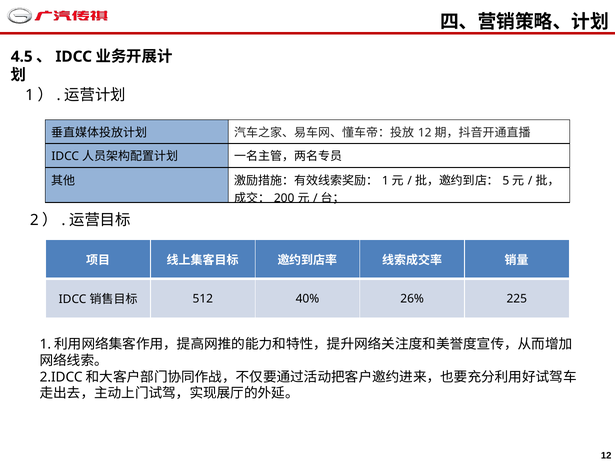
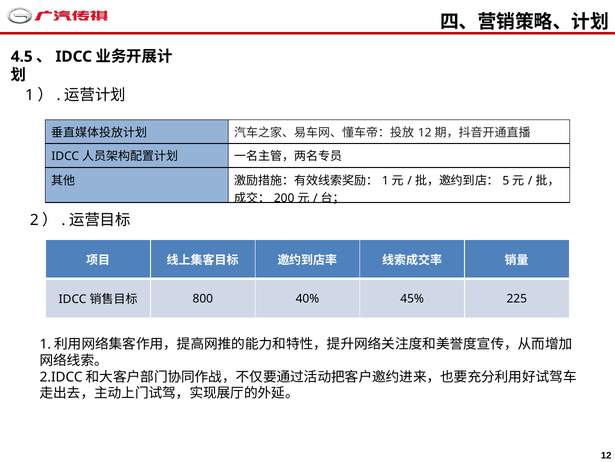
512: 512 -> 800
26%: 26% -> 45%
